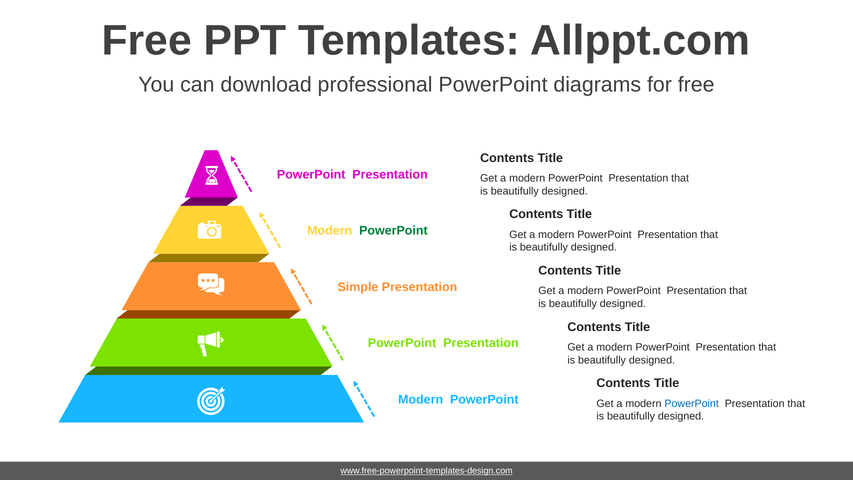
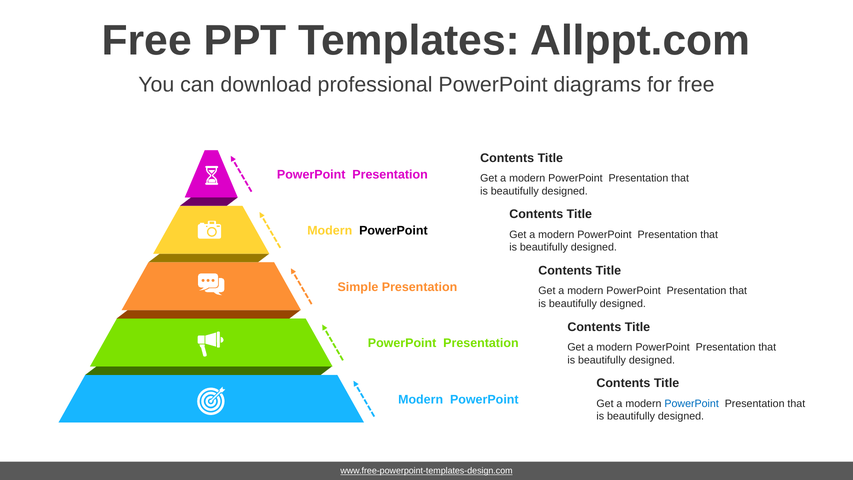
PowerPoint at (393, 231) colour: green -> black
